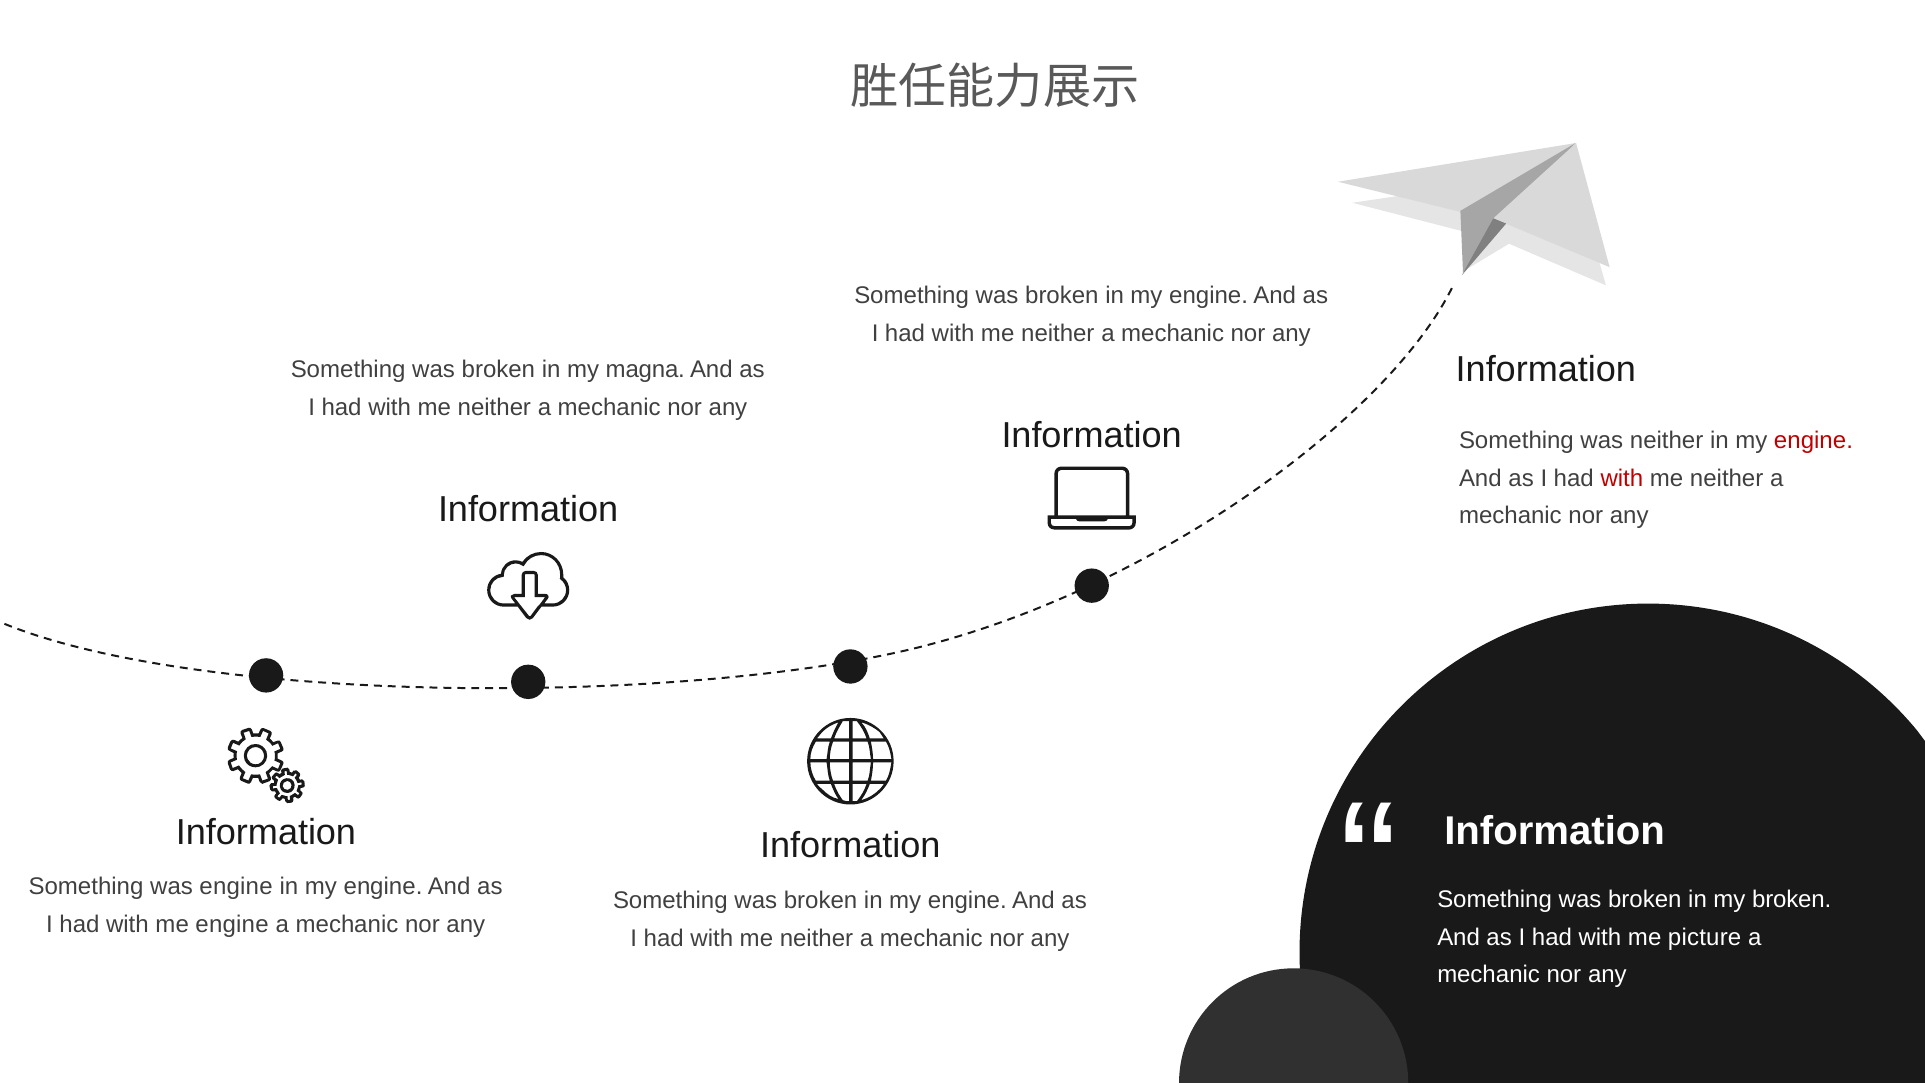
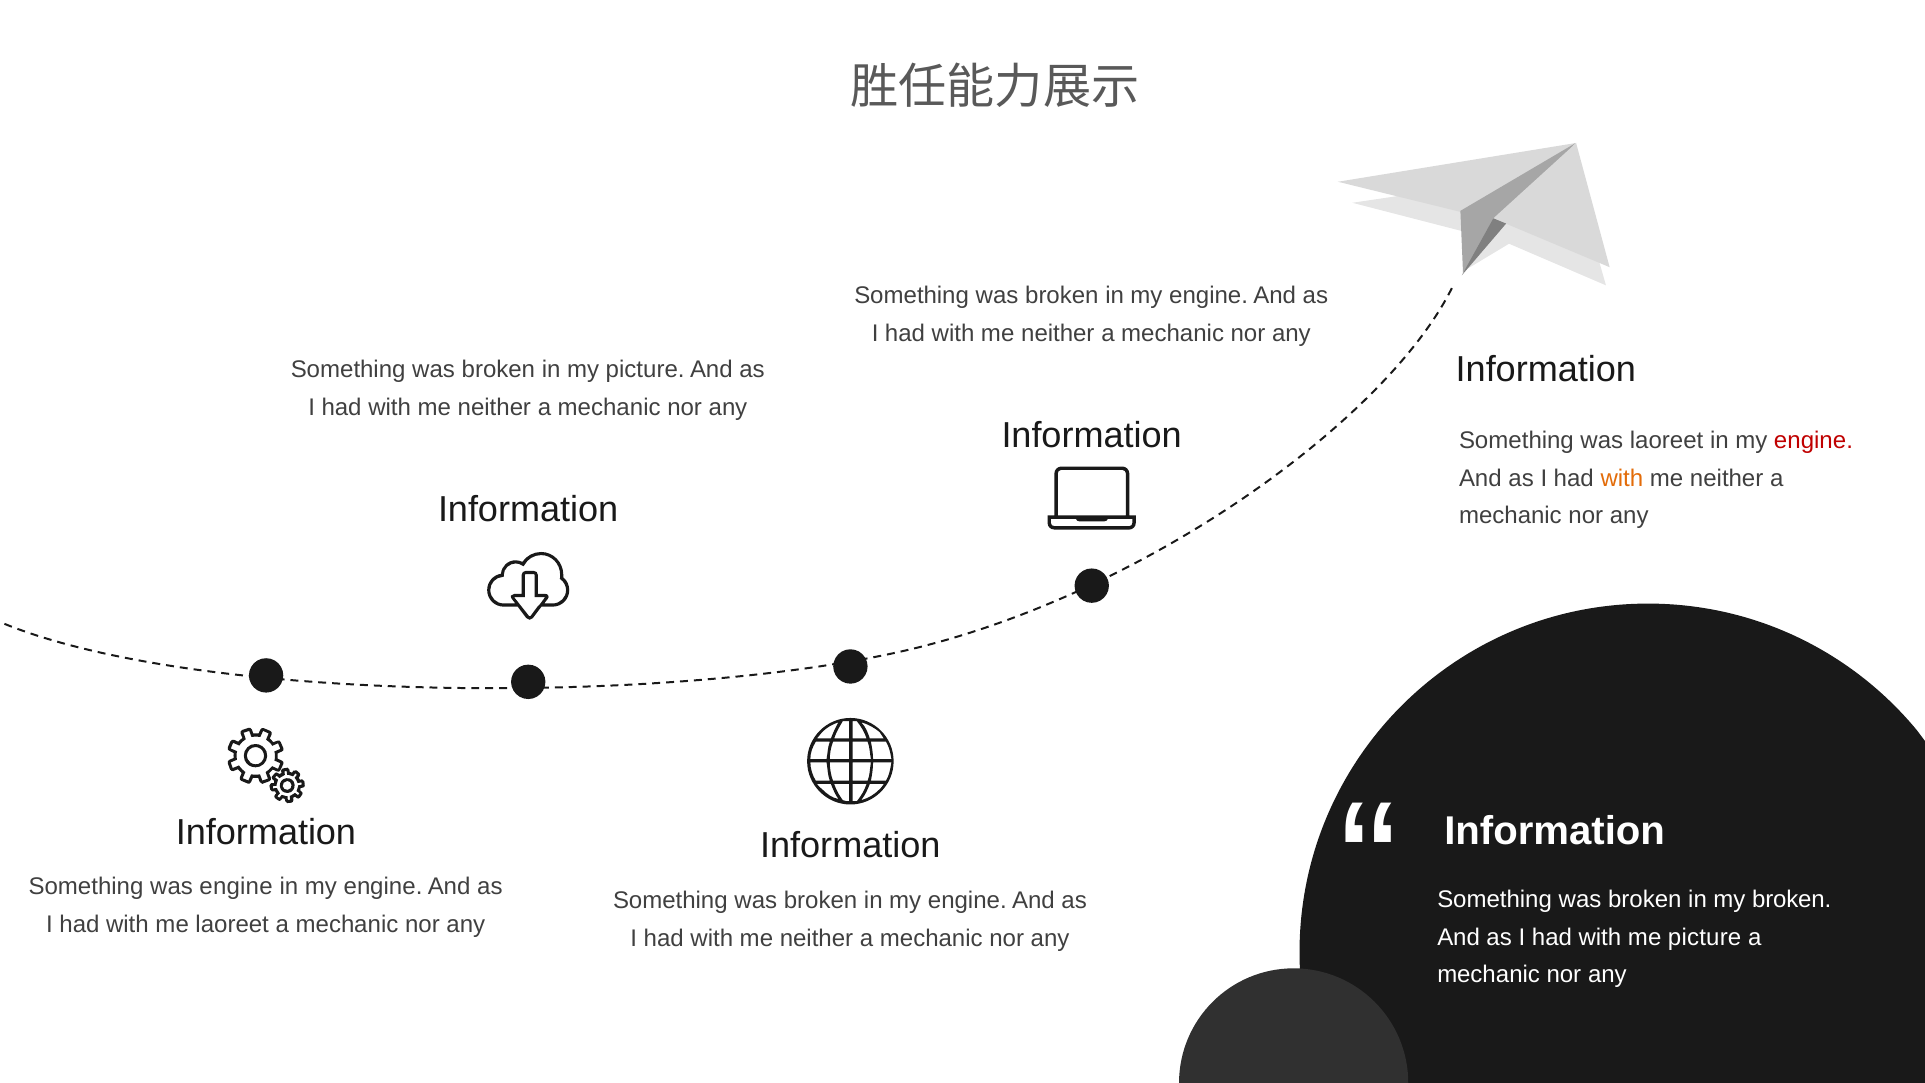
my magna: magna -> picture
was neither: neither -> laoreet
with at (1622, 478) colour: red -> orange
me engine: engine -> laoreet
